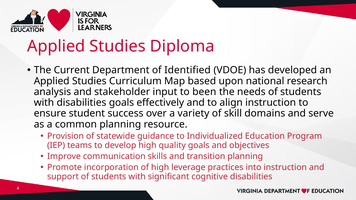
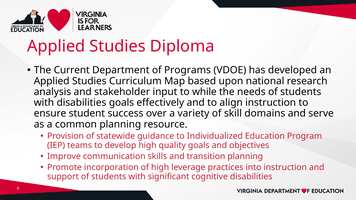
Identified: Identified -> Programs
been: been -> while
